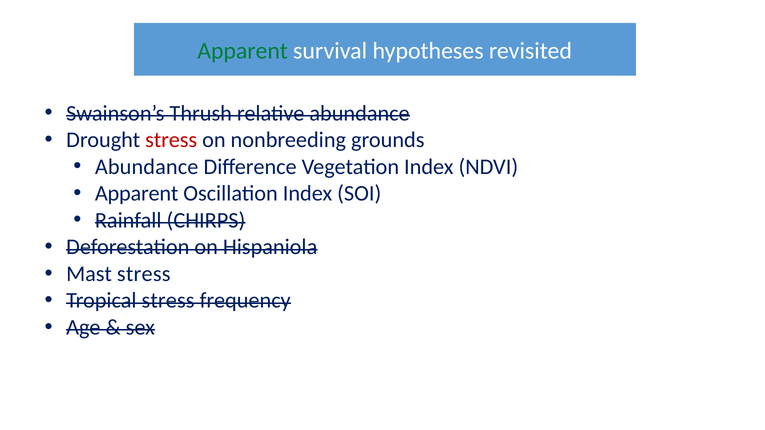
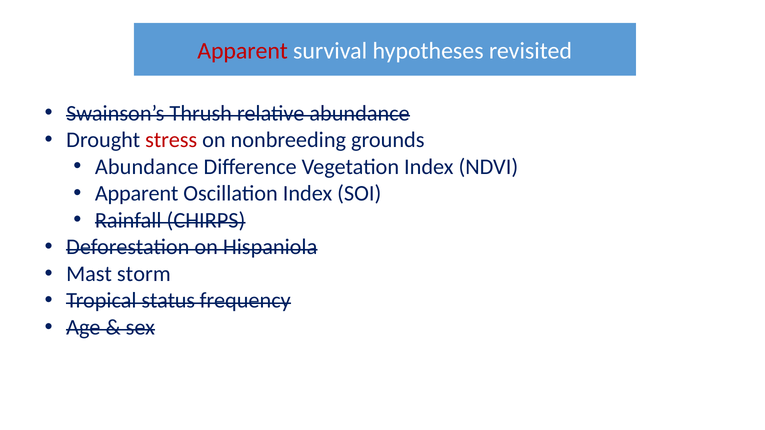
Apparent at (243, 51) colour: green -> red
Mast stress: stress -> storm
Tropical stress: stress -> status
